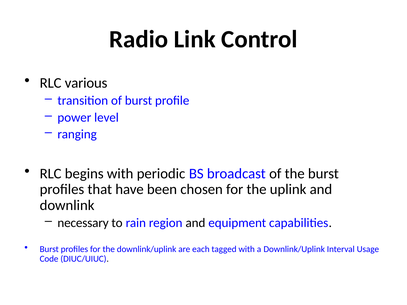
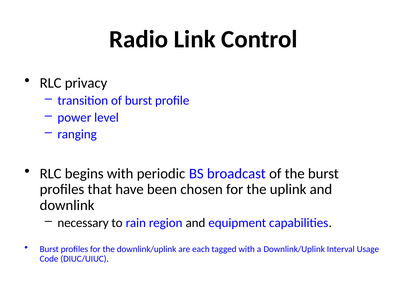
various: various -> privacy
